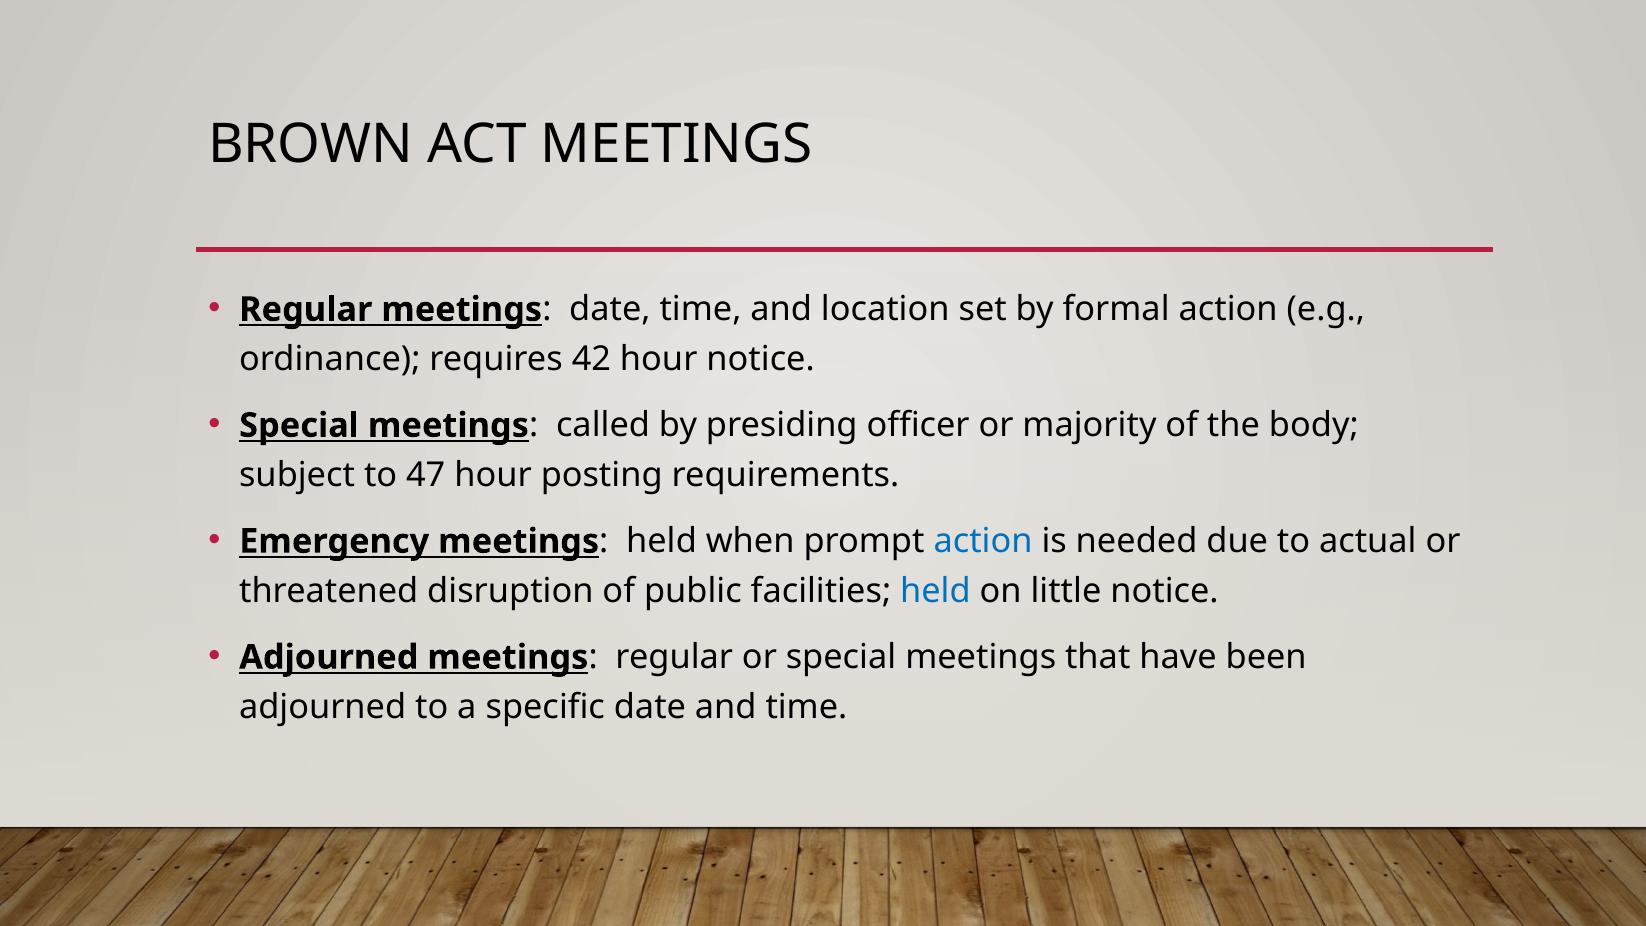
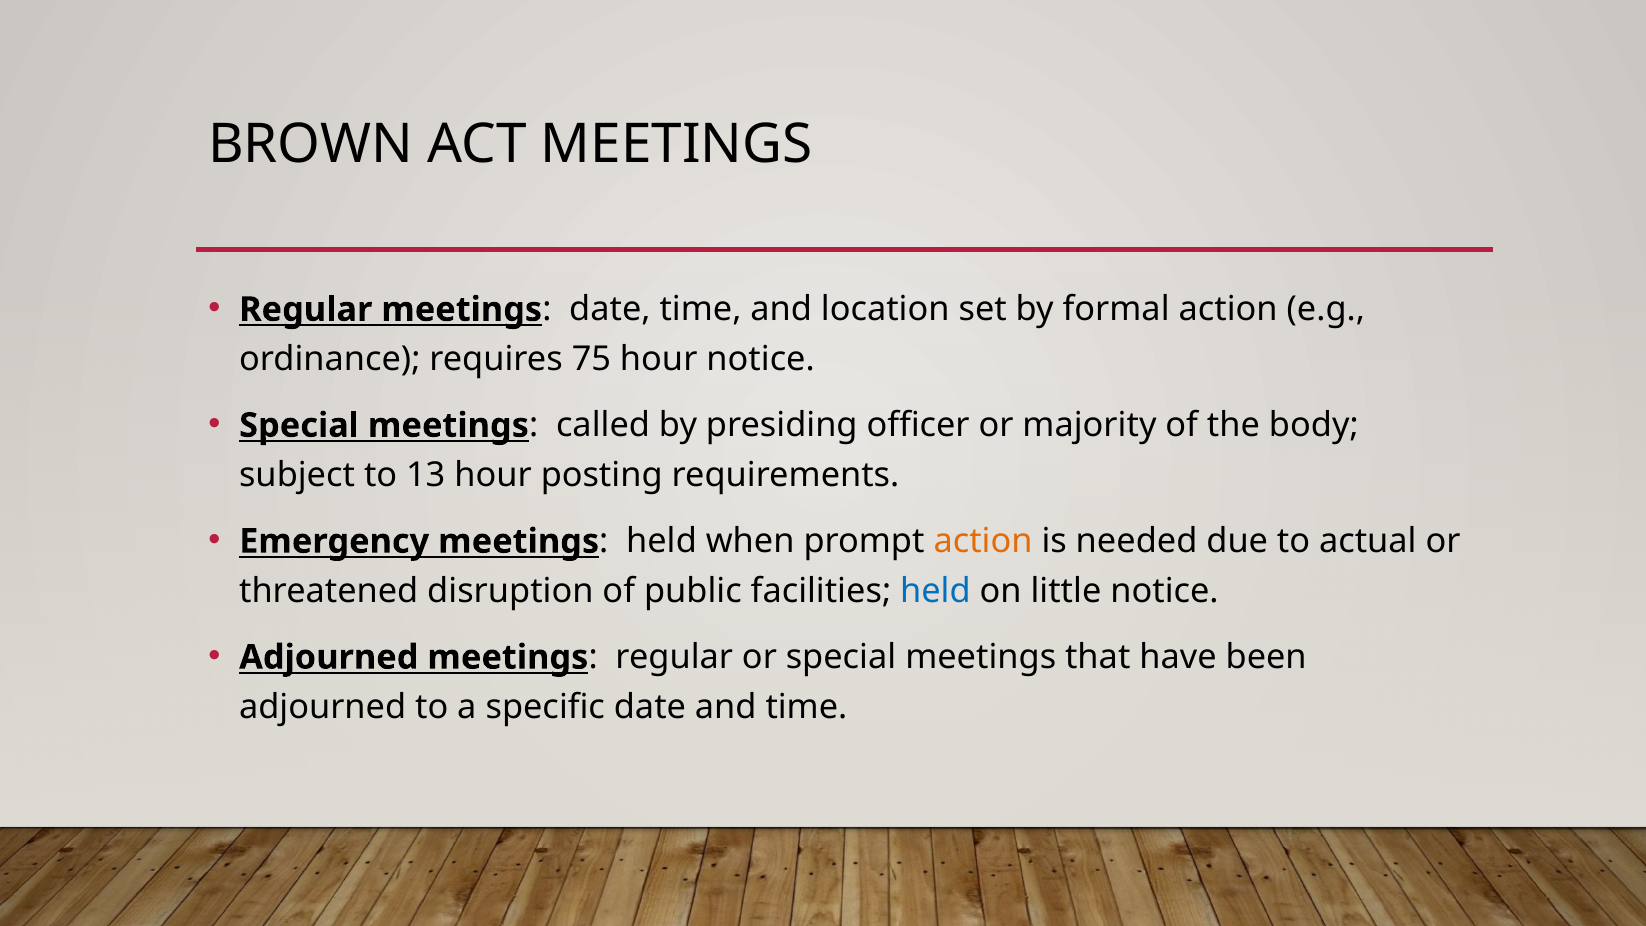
42: 42 -> 75
47: 47 -> 13
action at (983, 541) colour: blue -> orange
